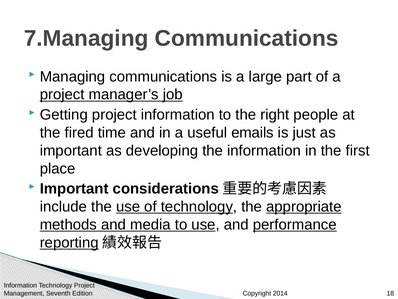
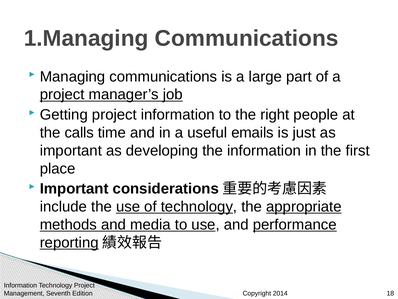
7.Managing: 7.Managing -> 1.Managing
fired: fired -> calls
